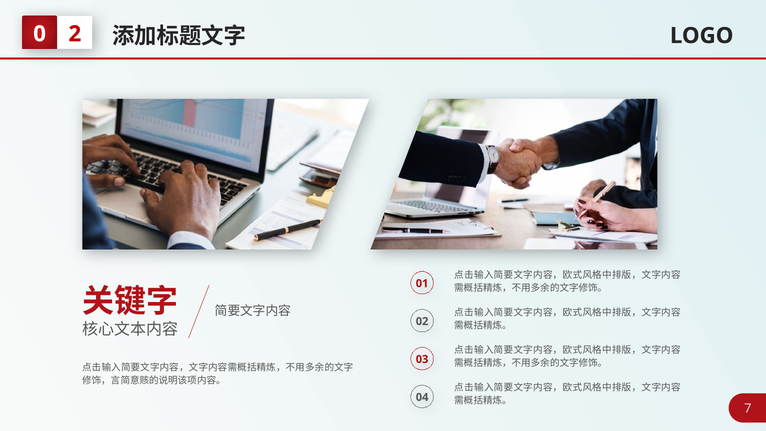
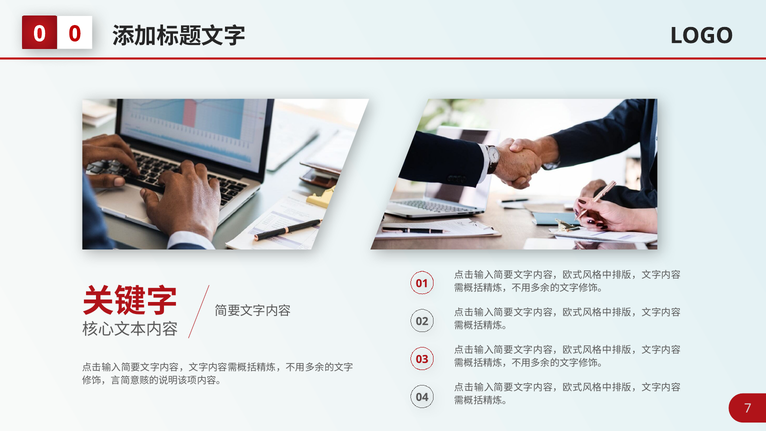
2 at (75, 34): 2 -> 0
